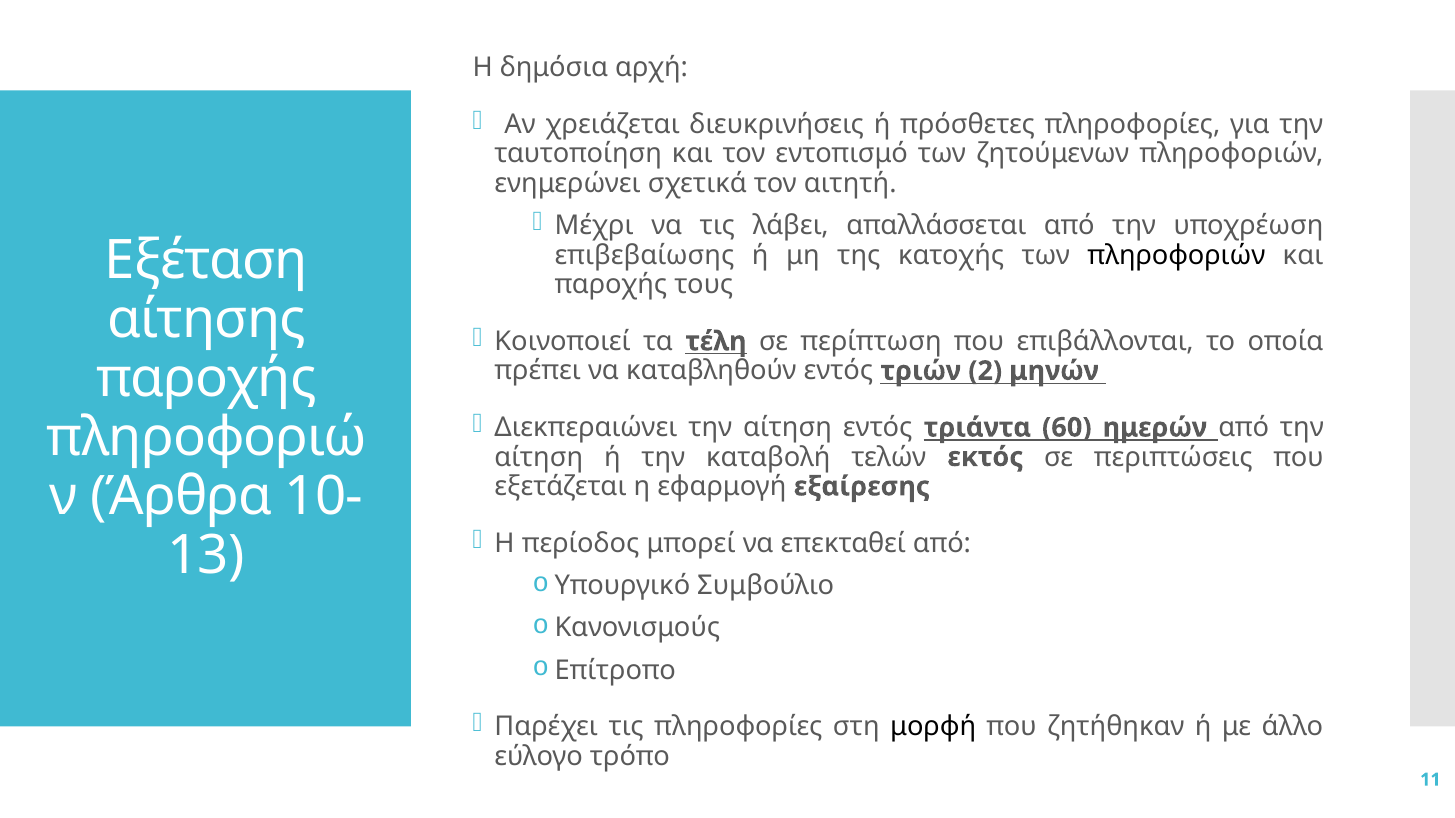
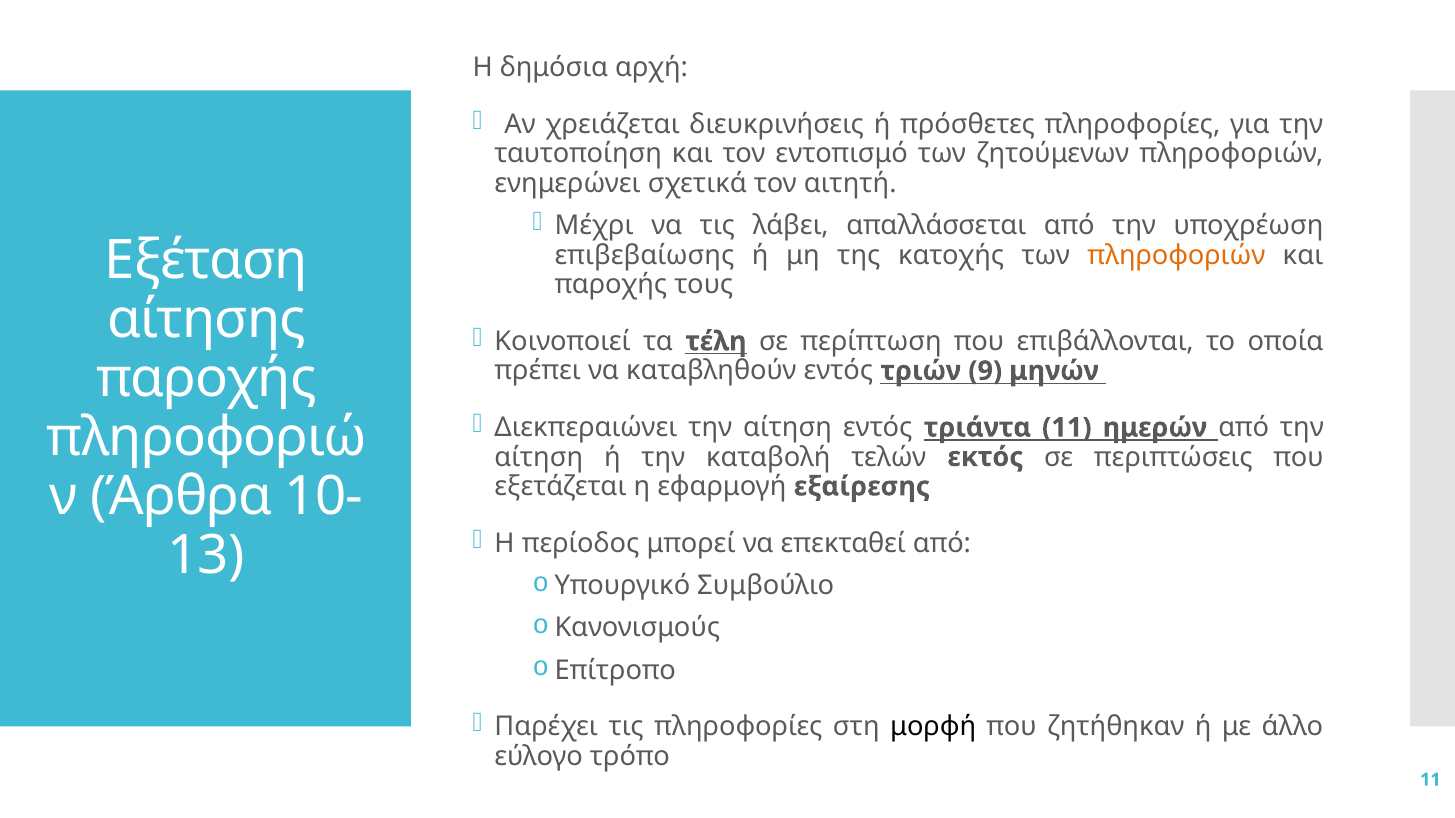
πληροφοριών at (1176, 255) colour: black -> orange
2: 2 -> 9
τριάντα 60: 60 -> 11
